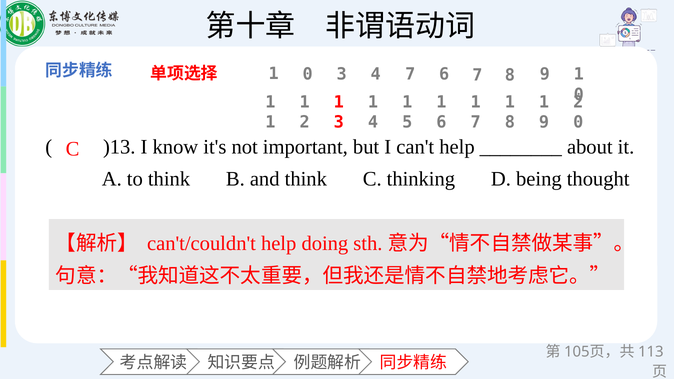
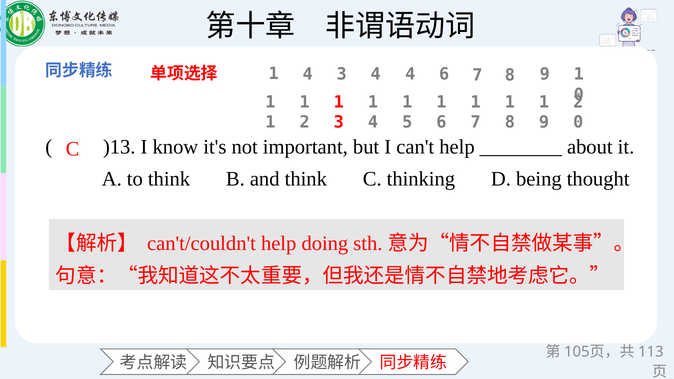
0 at (308, 74): 0 -> 4
4 7: 7 -> 4
